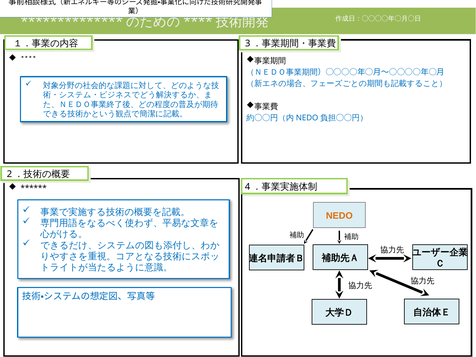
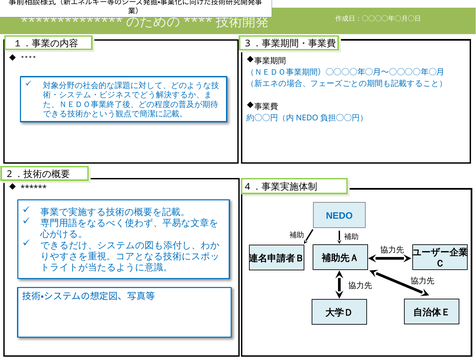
NEDO colour: orange -> blue
